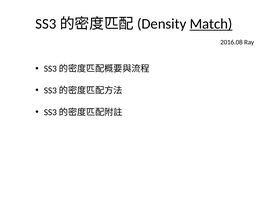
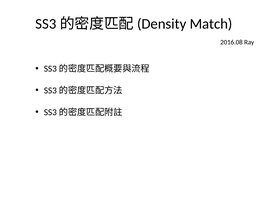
Match underline: present -> none
